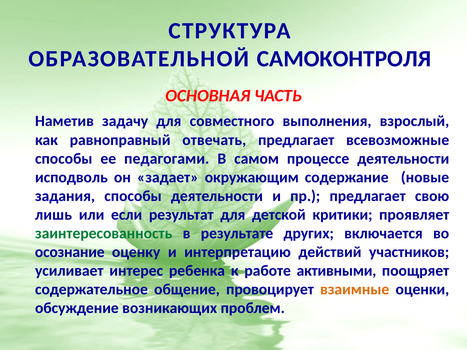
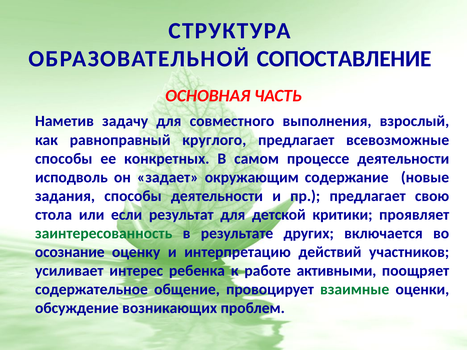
САМОКОНТРОЛЯ: САМОКОНТРОЛЯ -> СОПОСТАВЛЕНИЕ
отвечать: отвечать -> круглого
педагогами: педагогами -> конкретных
лишь: лишь -> стола
взаимные colour: orange -> green
